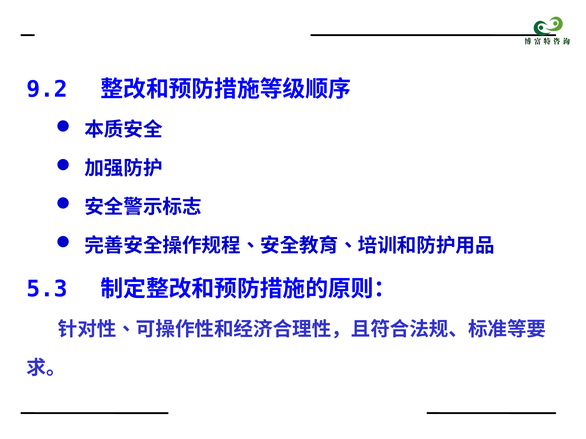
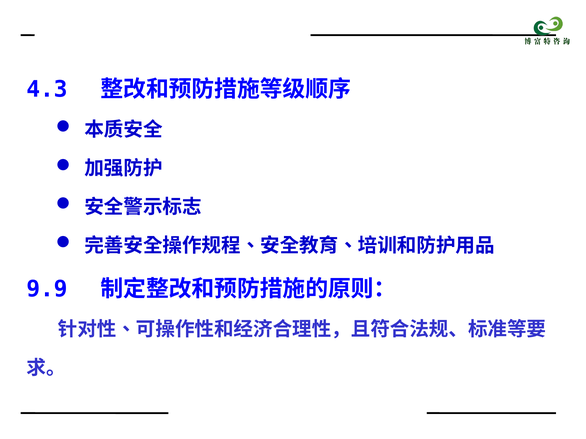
9.2: 9.2 -> 4.3
5.3: 5.3 -> 9.9
